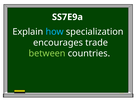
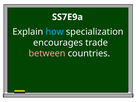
between colour: light green -> pink
